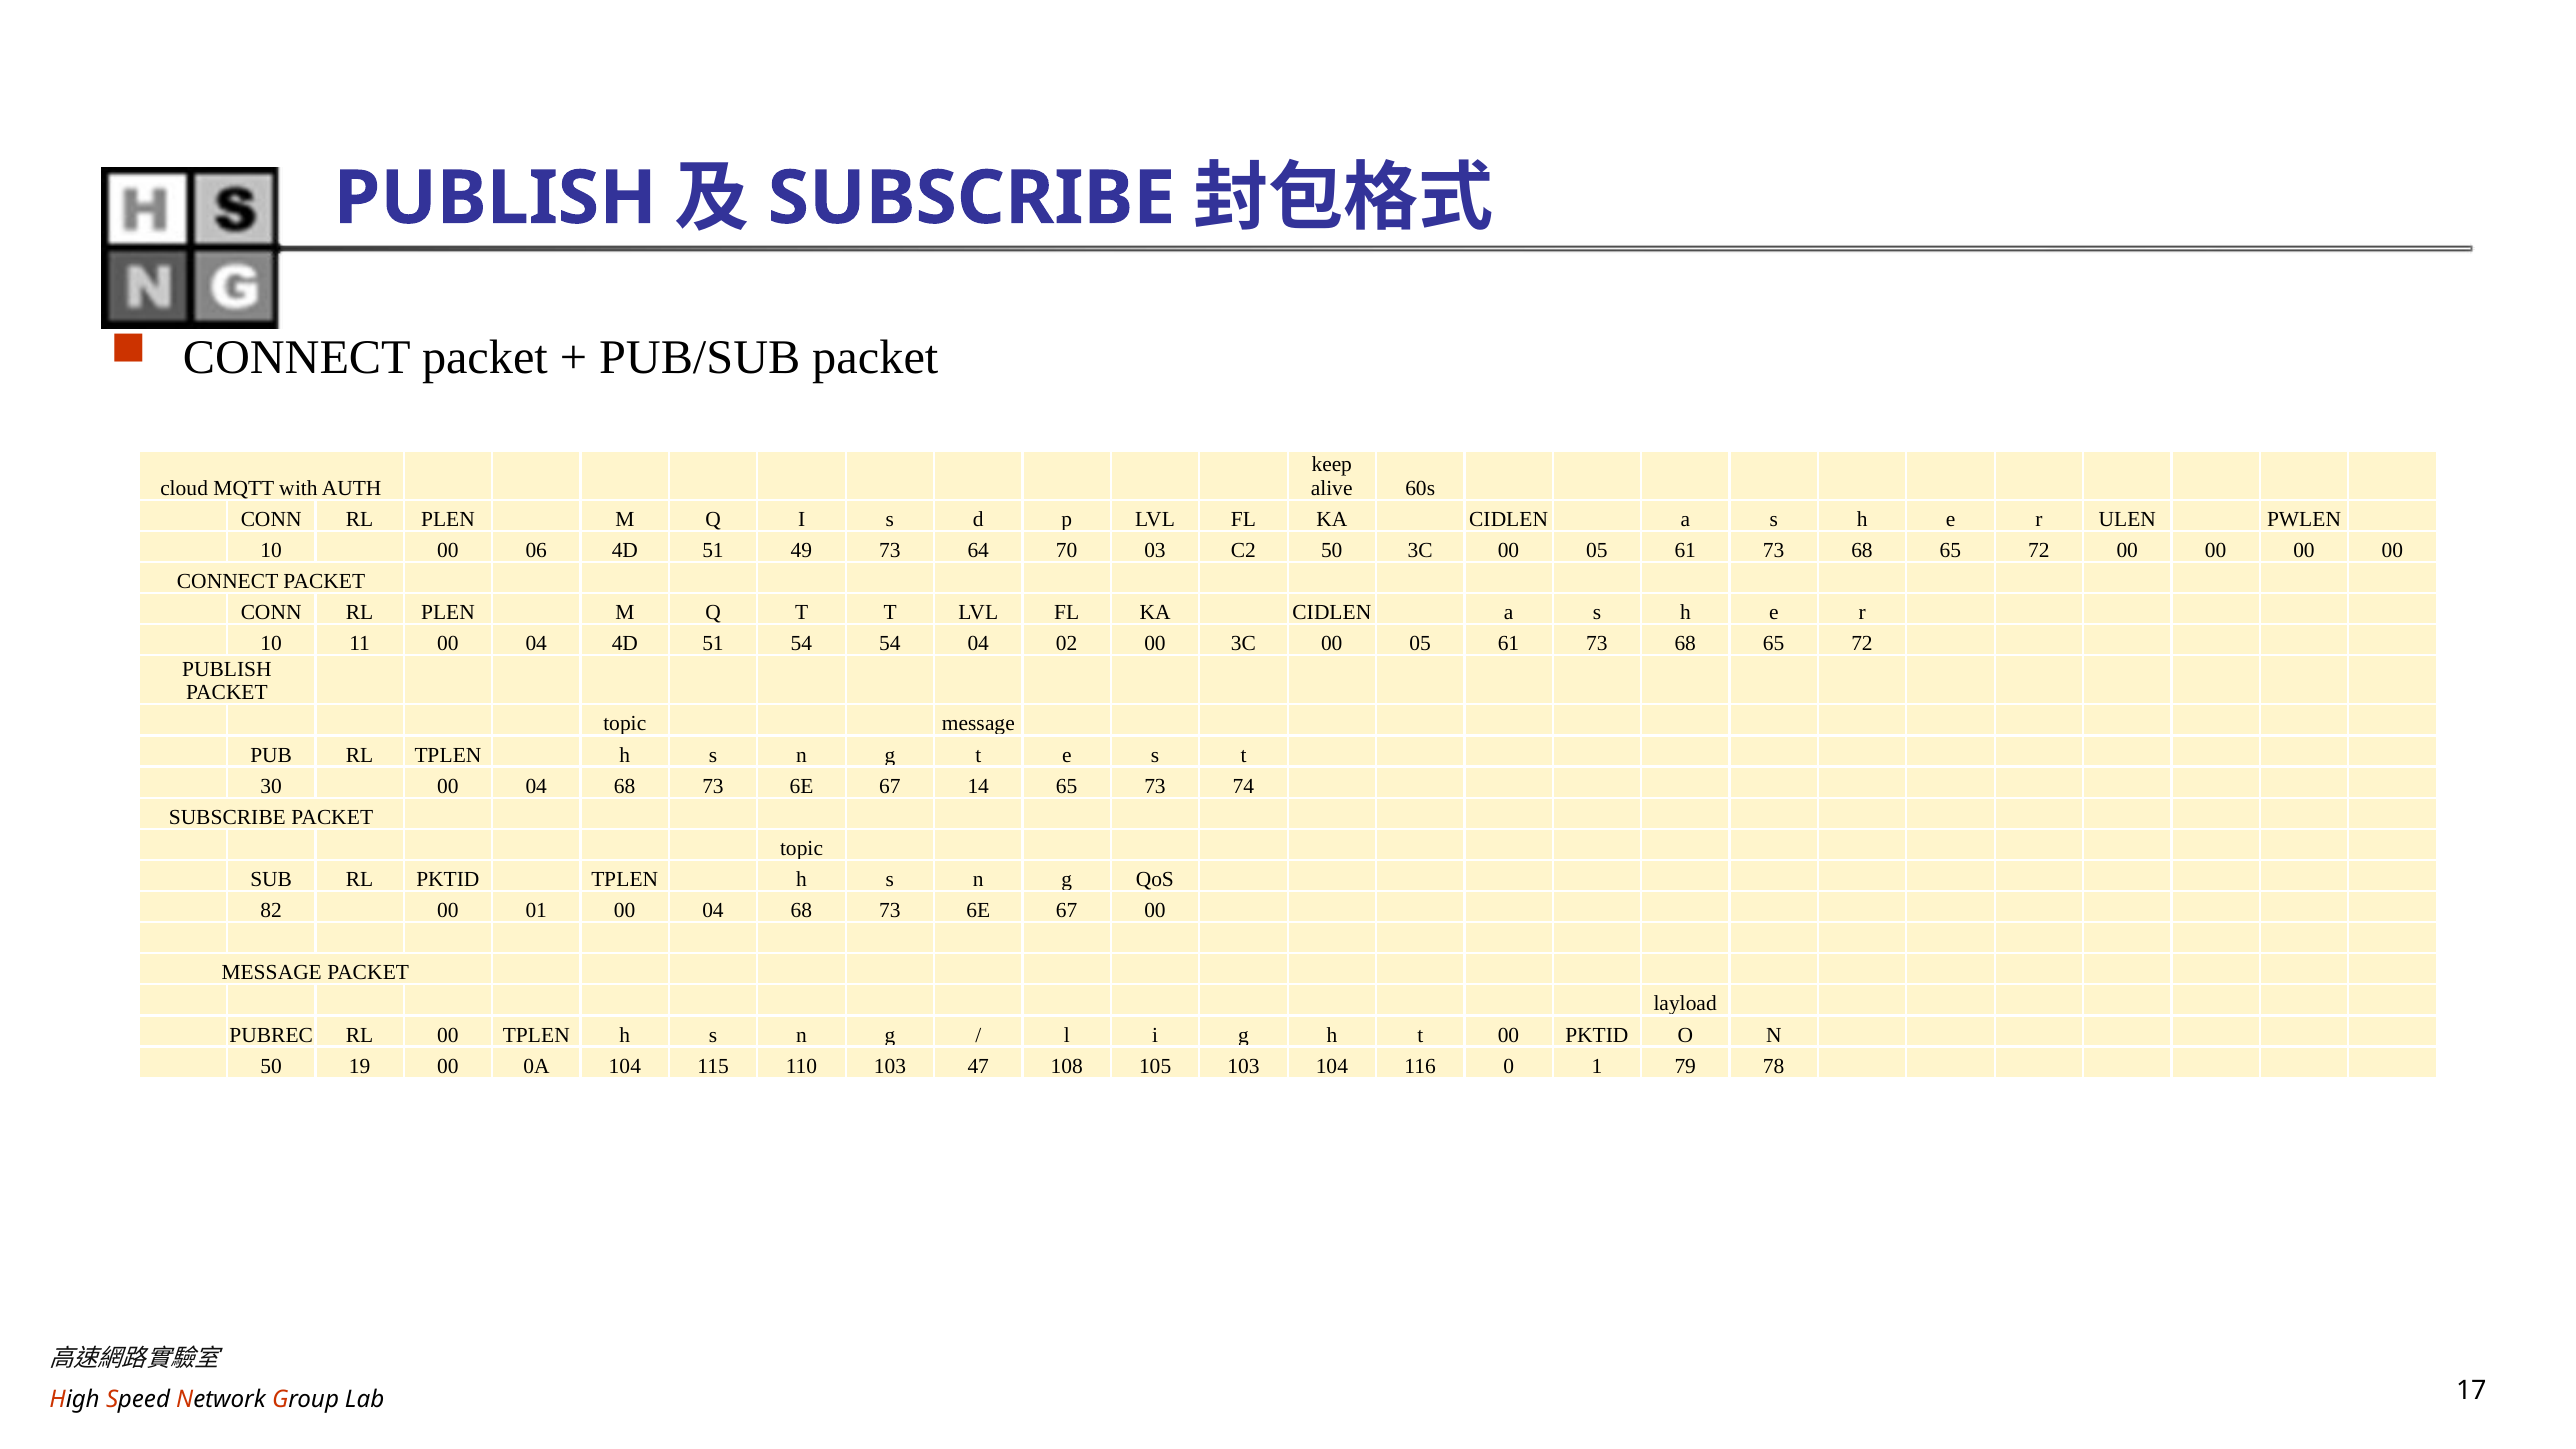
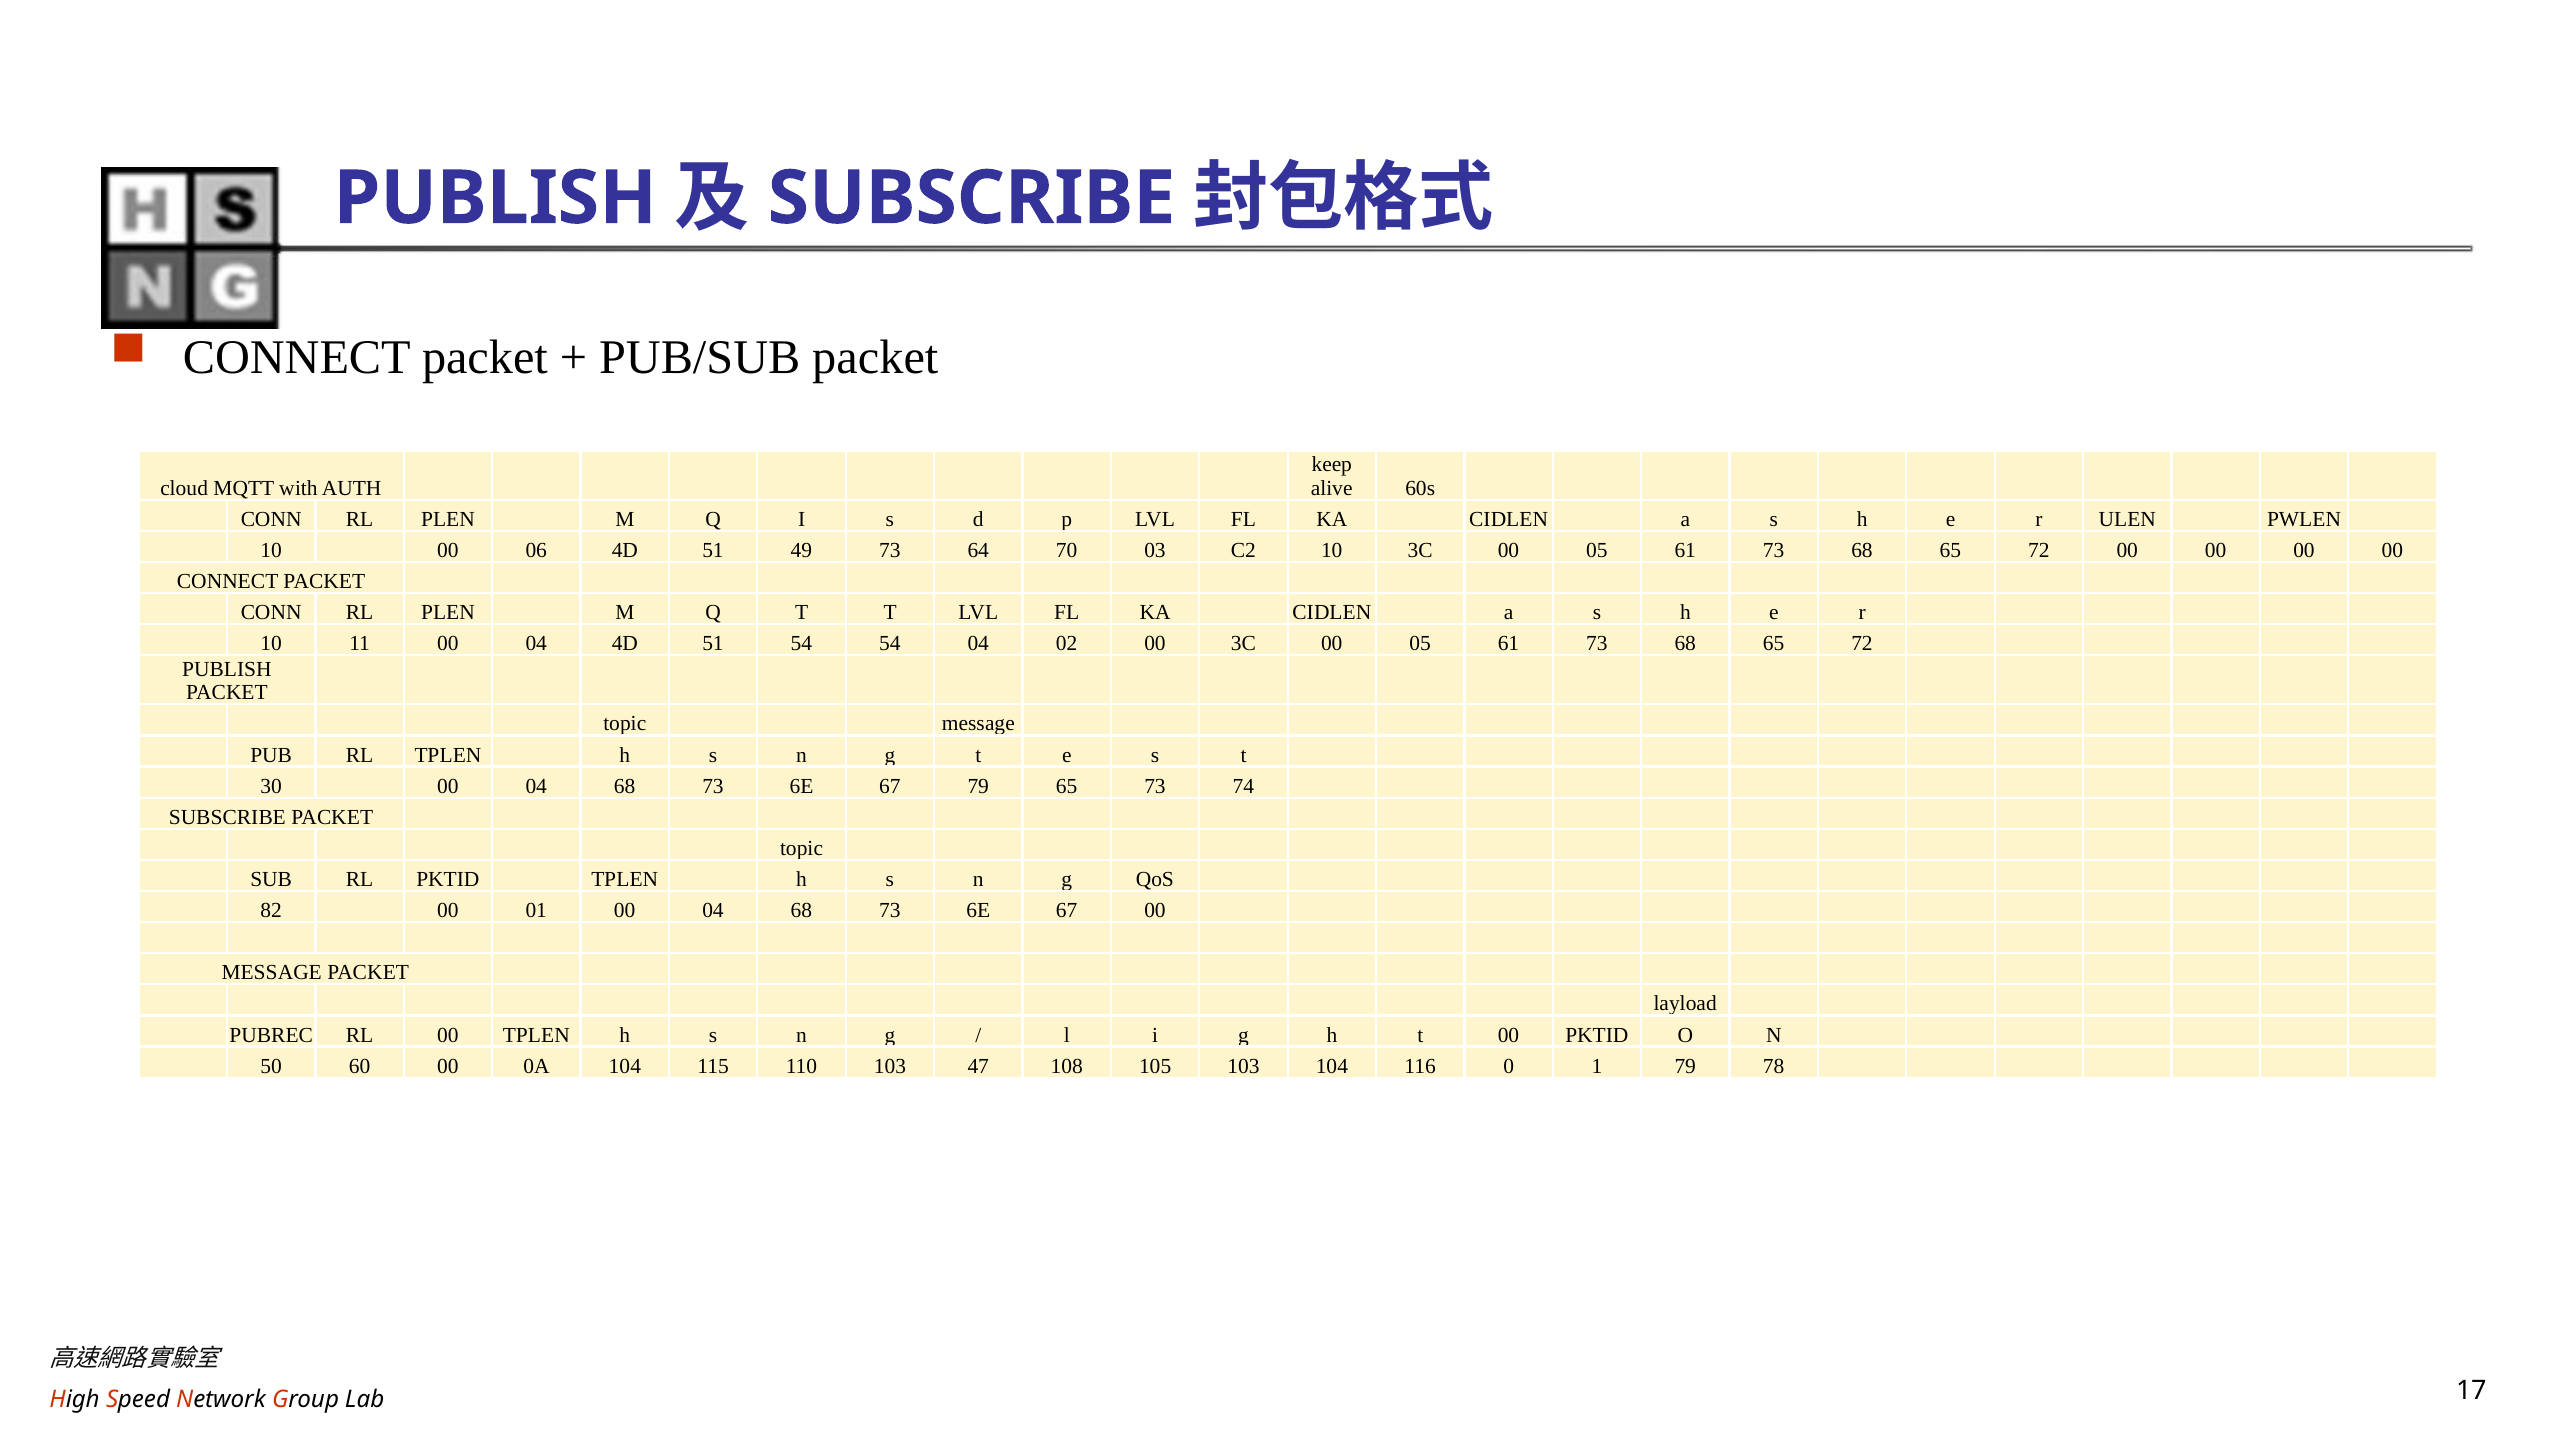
C2 50: 50 -> 10
67 14: 14 -> 79
19: 19 -> 60
